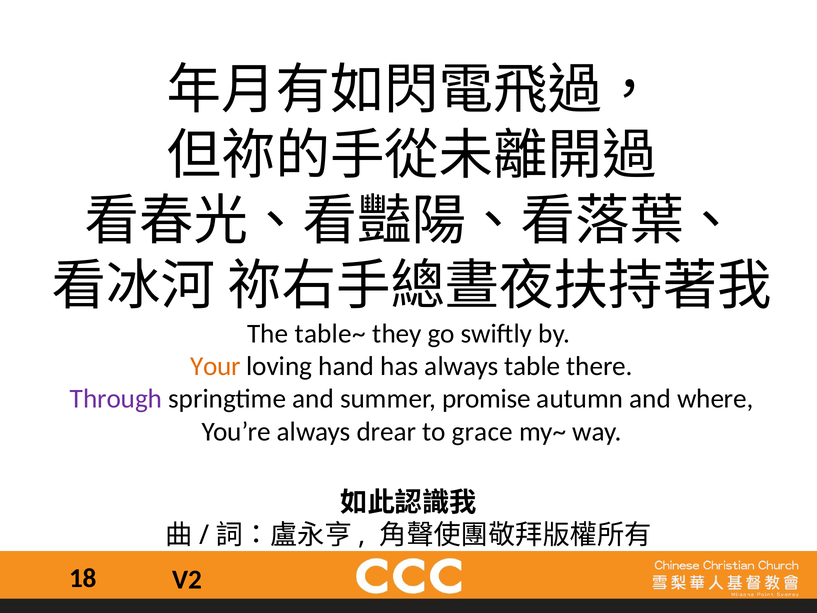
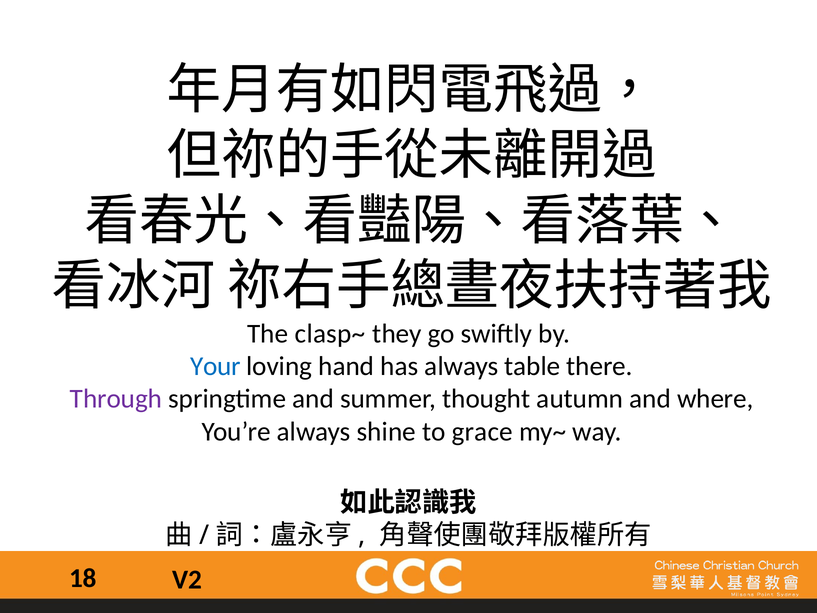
table~: table~ -> clasp~
Your colour: orange -> blue
promise: promise -> thought
drear: drear -> shine
